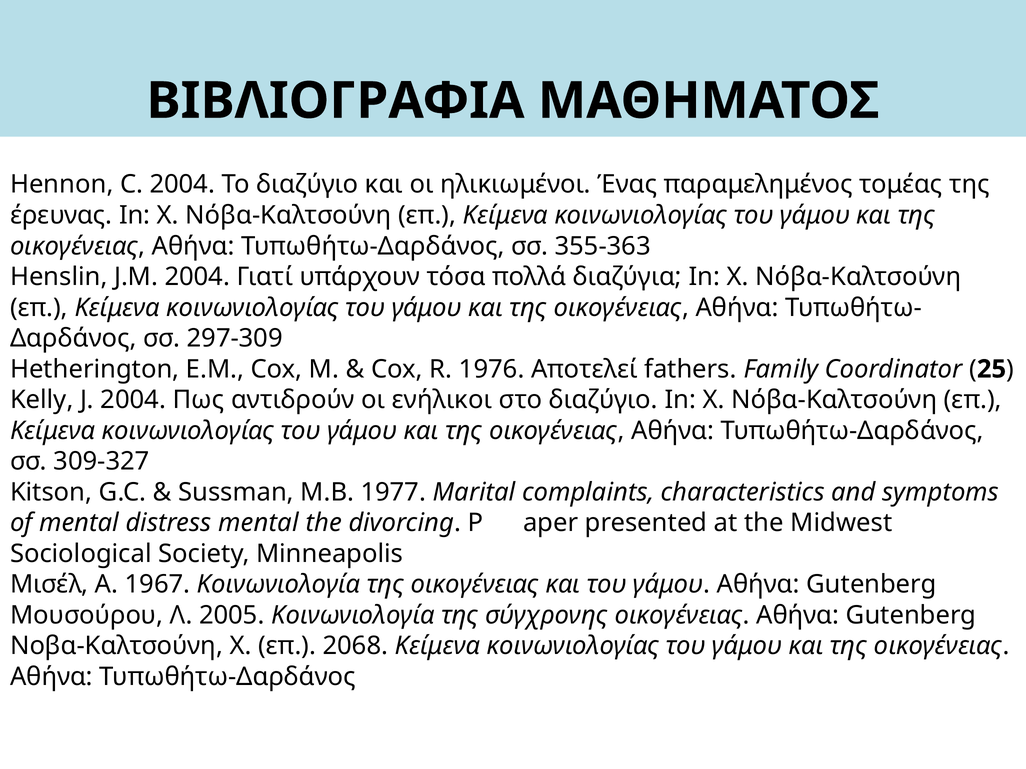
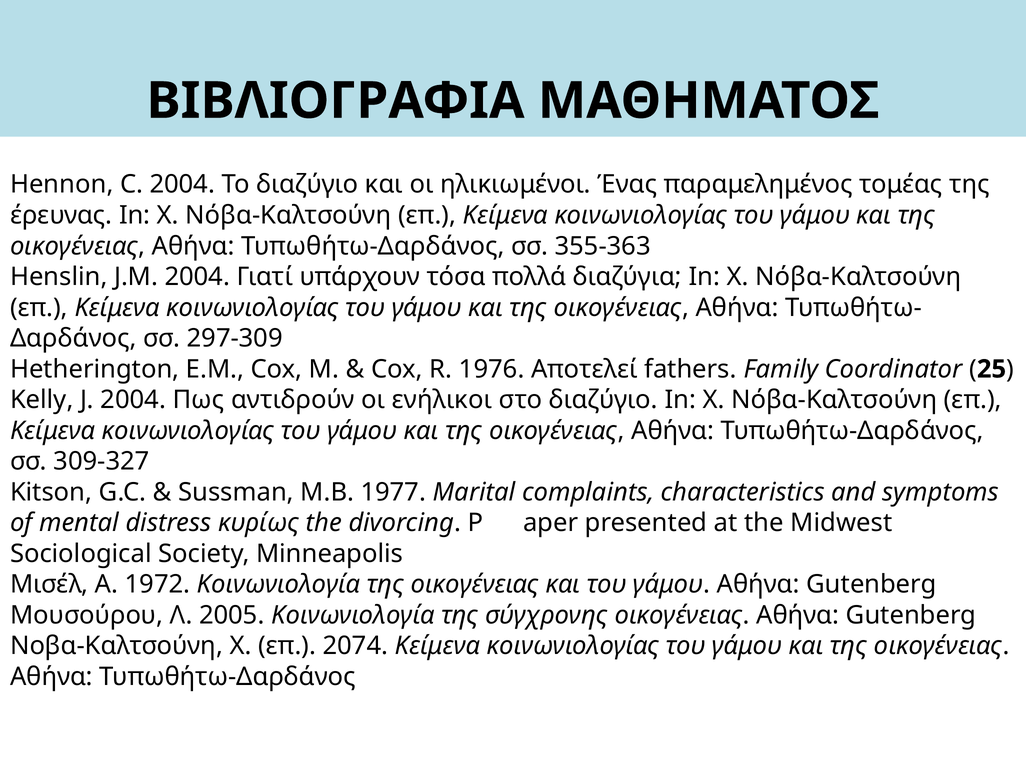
distress mental: mental -> κυρίως
1967: 1967 -> 1972
2068: 2068 -> 2074
